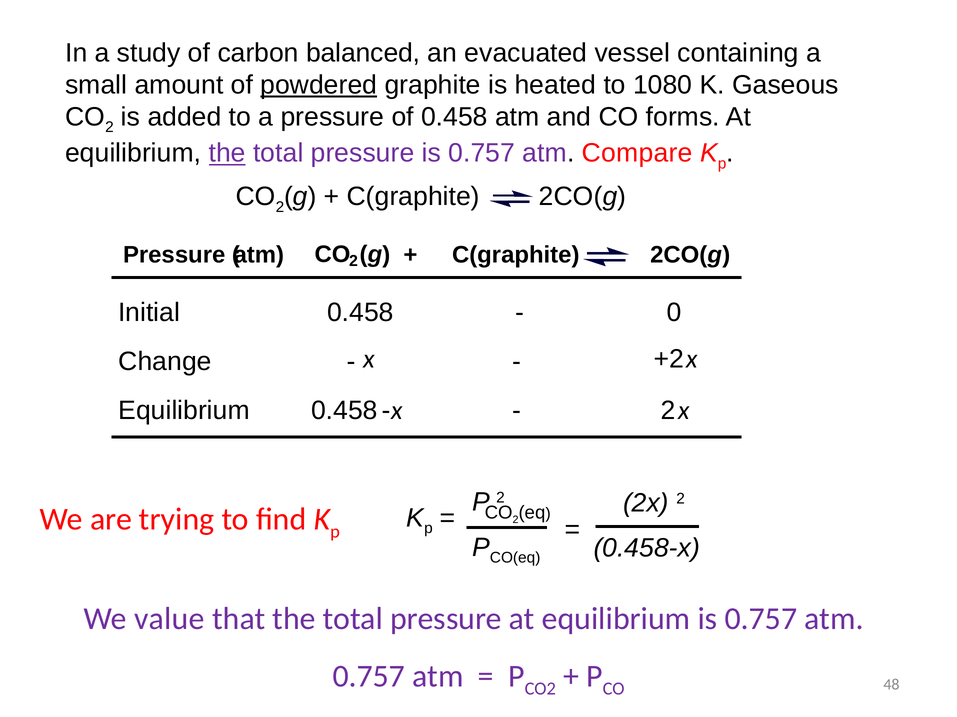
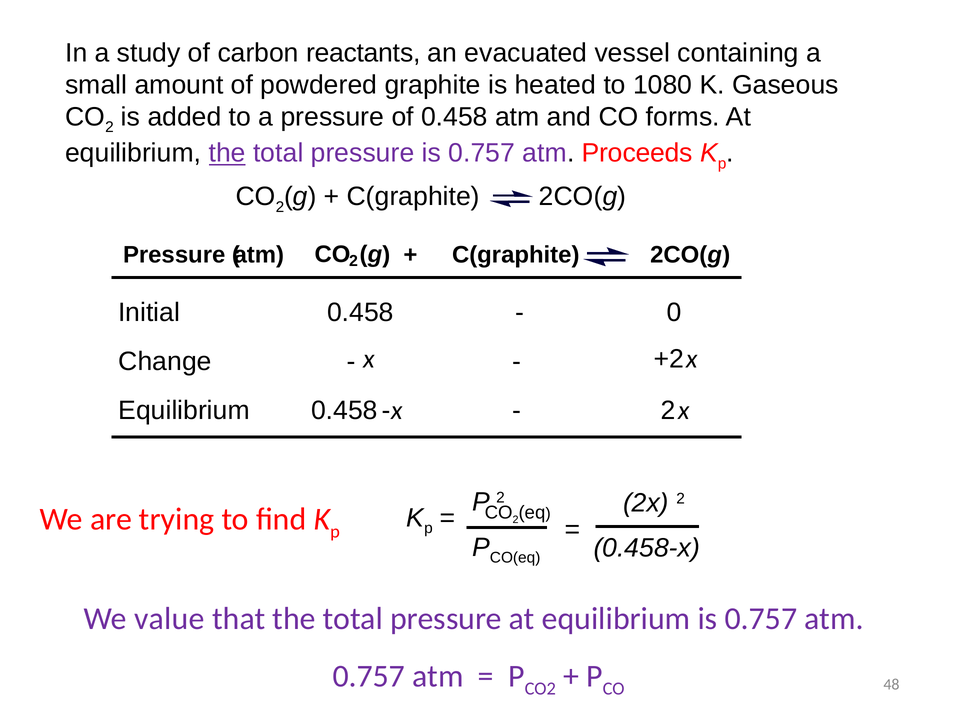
balanced: balanced -> reactants
powdered underline: present -> none
Compare: Compare -> Proceeds
